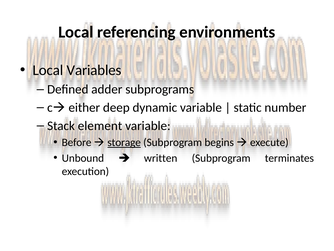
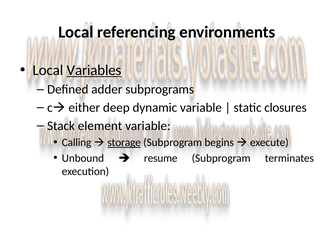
Variables underline: none -> present
number: number -> closures
Before: Before -> Calling
written: written -> resume
